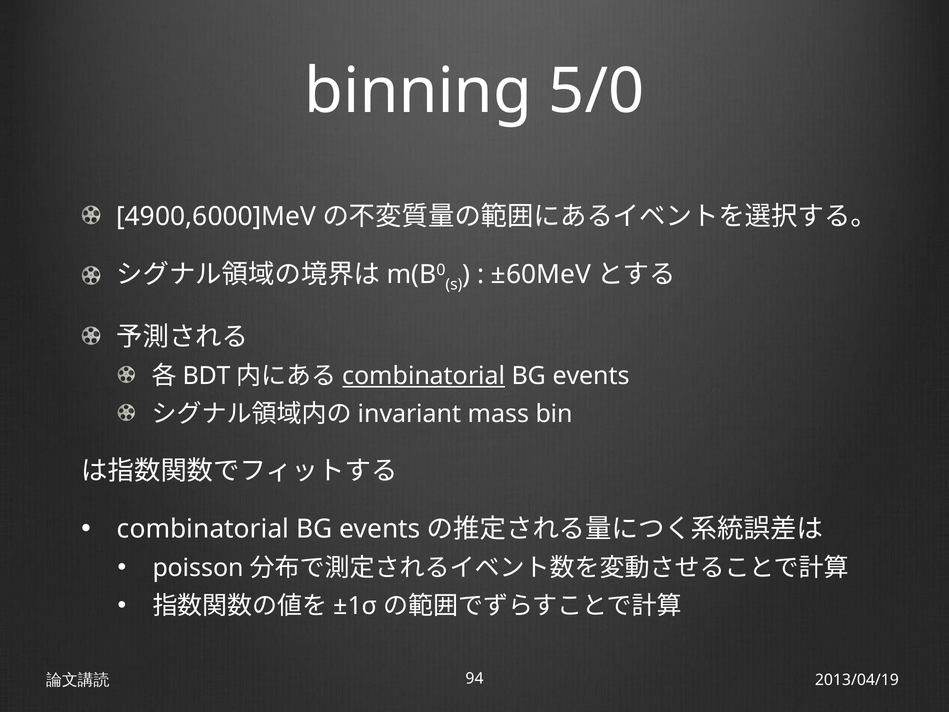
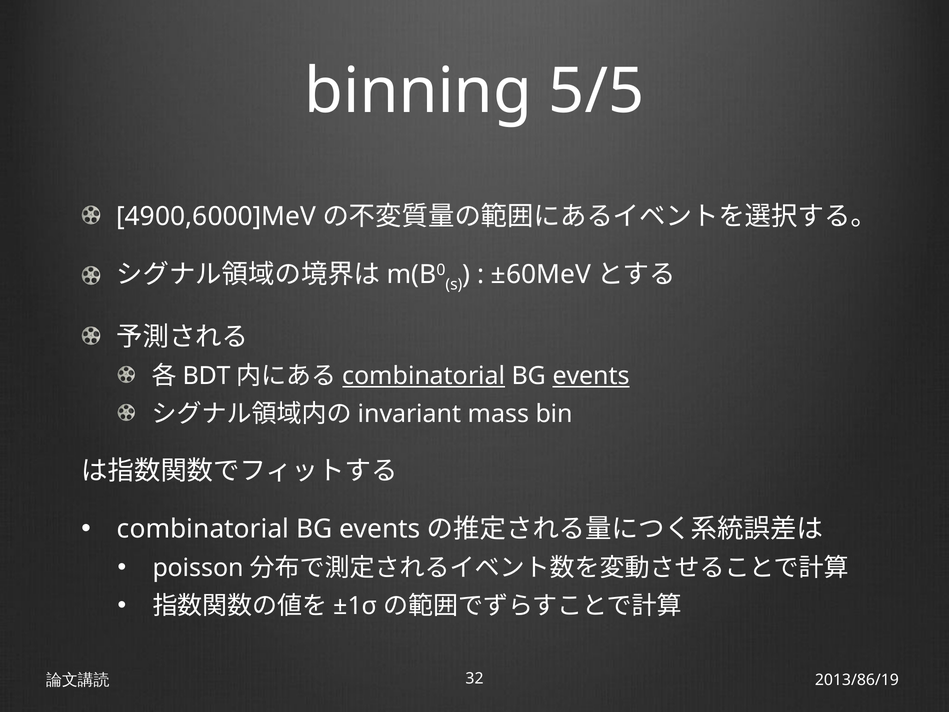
5/0: 5/0 -> 5/5
events at (591, 376) underline: none -> present
94: 94 -> 32
2013/04/19: 2013/04/19 -> 2013/86/19
